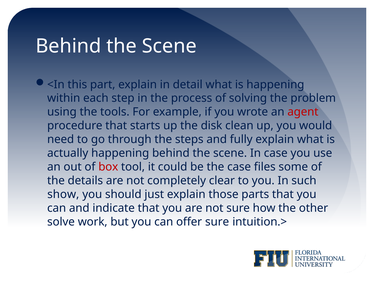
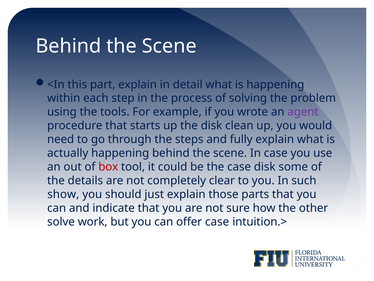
agent colour: red -> purple
case files: files -> disk
offer sure: sure -> case
